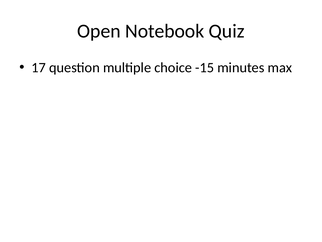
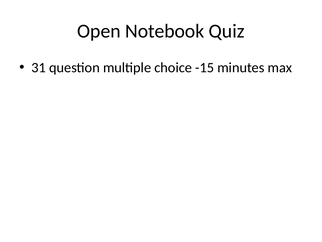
17: 17 -> 31
